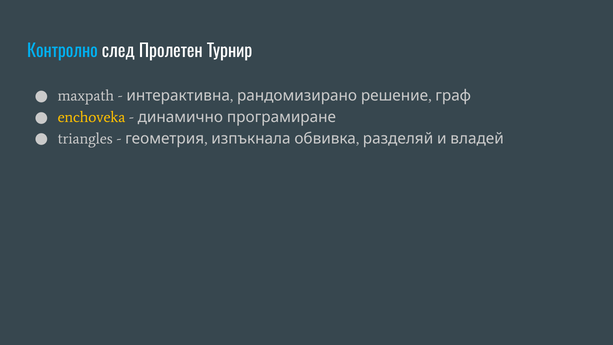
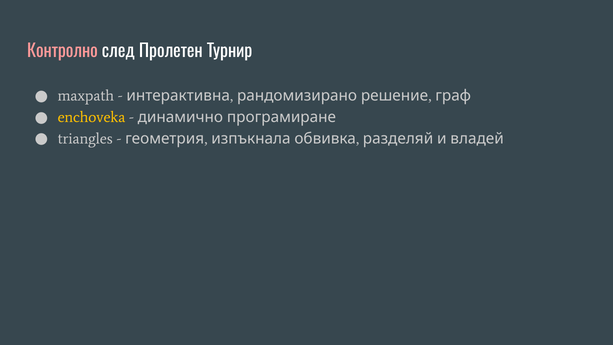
Контролно colour: light blue -> pink
